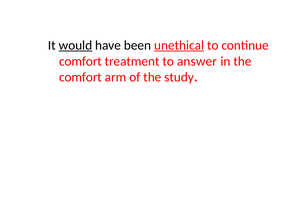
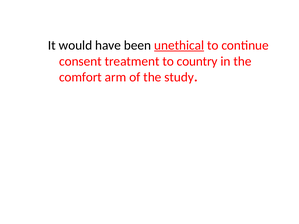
would underline: present -> none
comfort at (80, 61): comfort -> consent
answer: answer -> country
